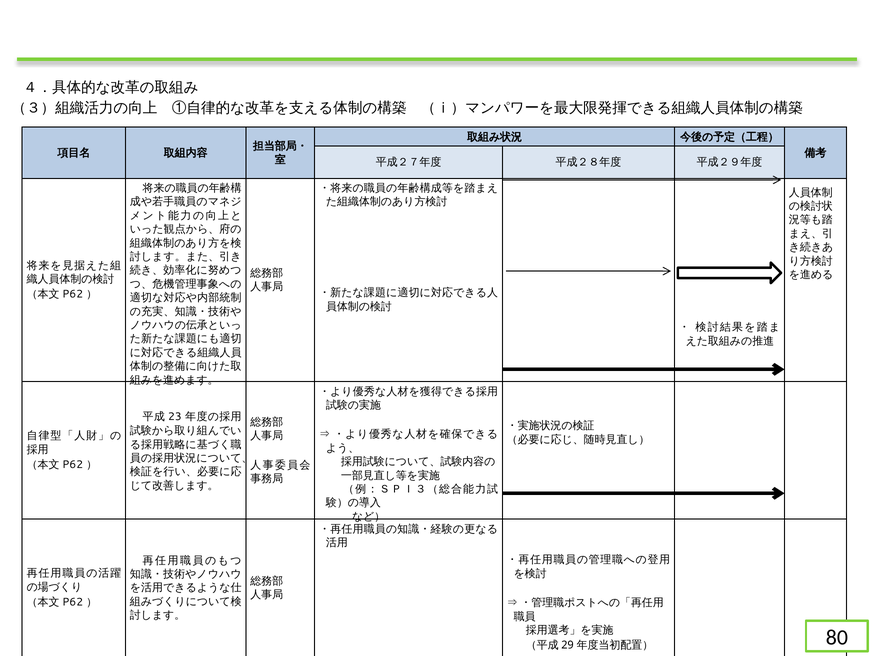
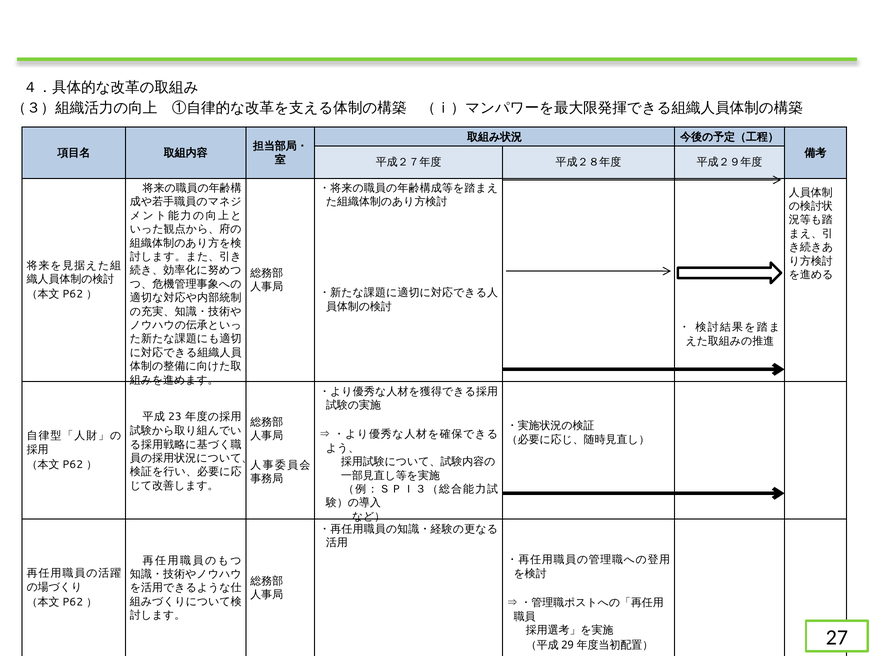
80: 80 -> 27
